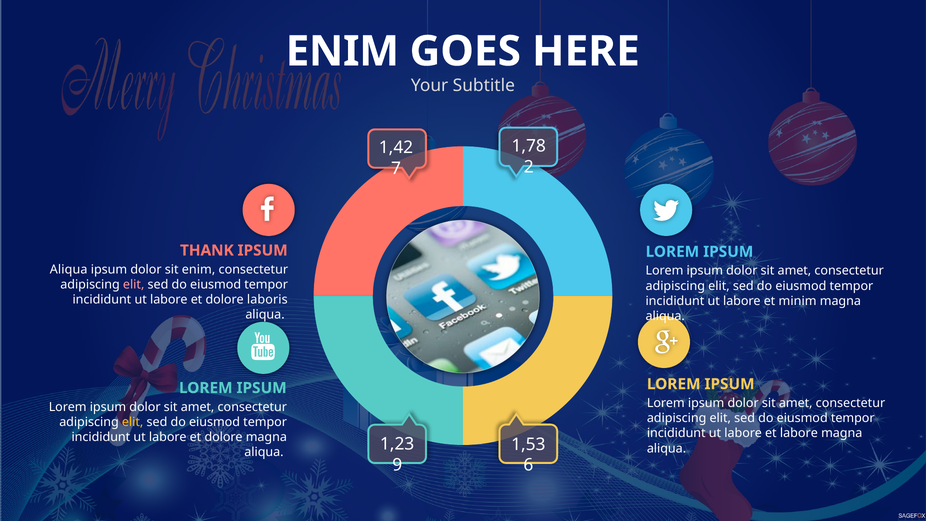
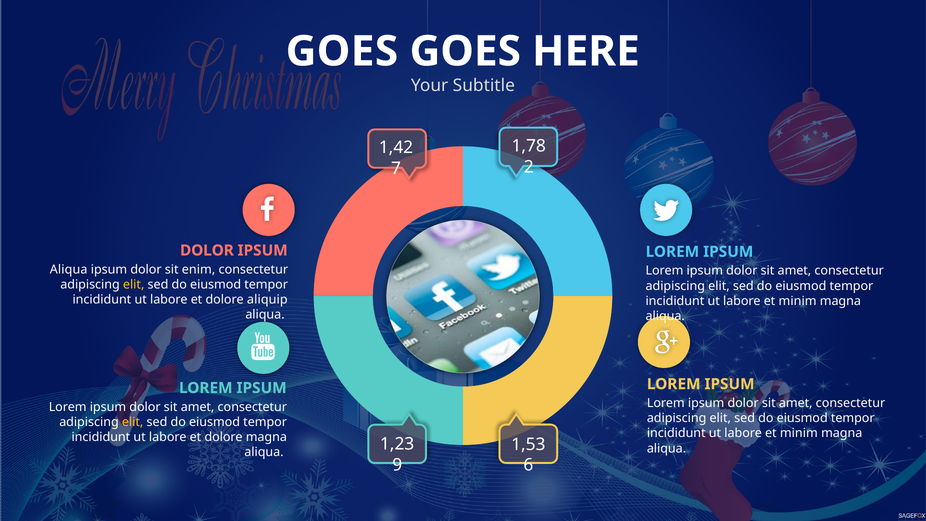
ENIM at (342, 51): ENIM -> GOES
THANK at (207, 250): THANK -> DOLOR
elit at (134, 285) colour: pink -> yellow
laboris: laboris -> aliquip
labore at (799, 433): labore -> minim
